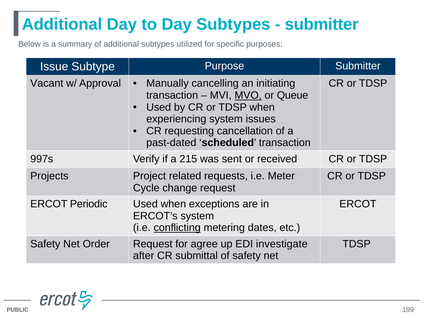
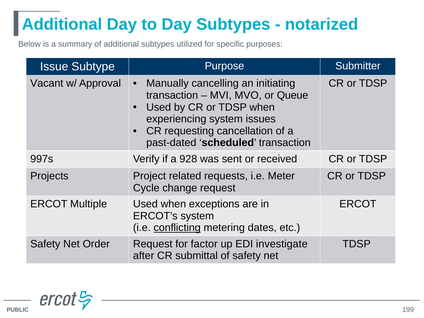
submitter at (322, 24): submitter -> notarized
MVO underline: present -> none
215: 215 -> 928
Periodic: Periodic -> Multiple
agree: agree -> factor
